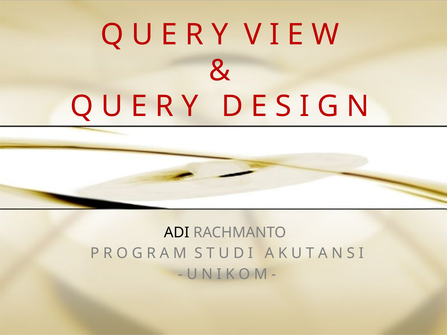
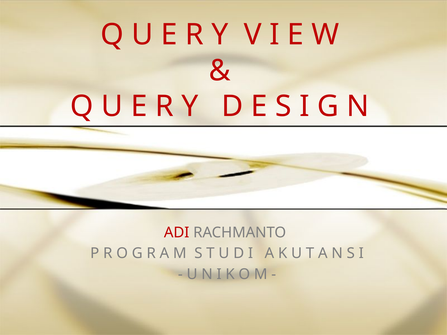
ADI colour: black -> red
